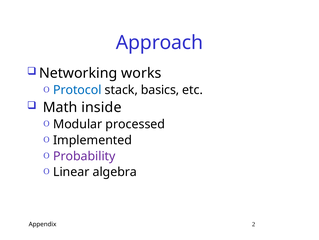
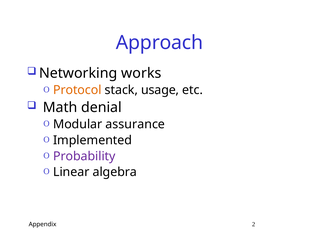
Protocol colour: blue -> orange
basics: basics -> usage
inside: inside -> denial
processed: processed -> assurance
